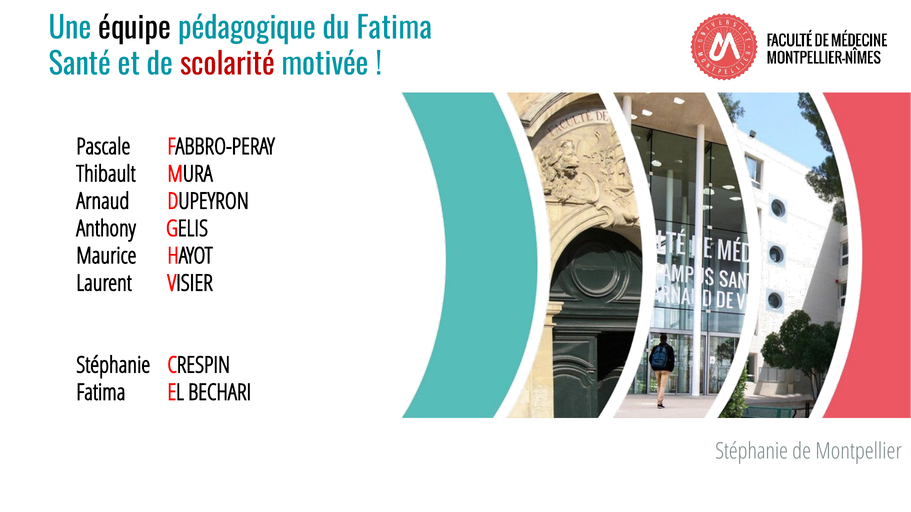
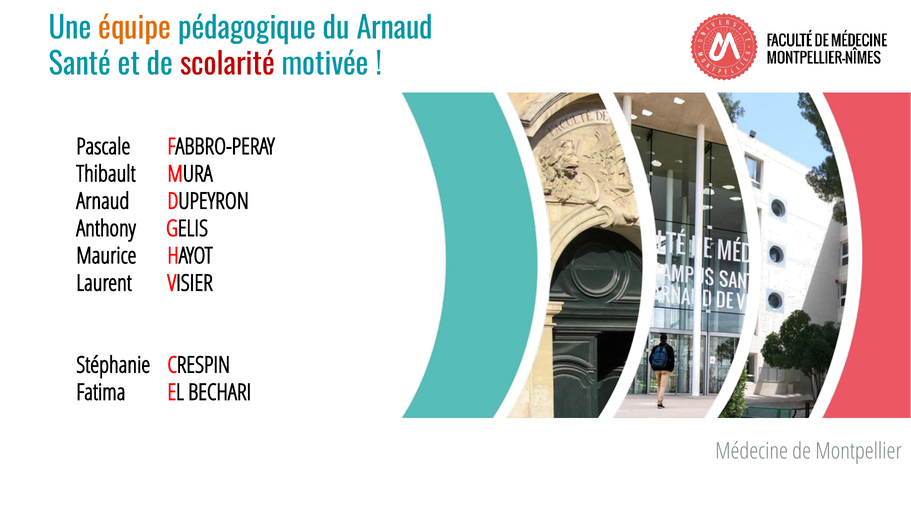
équipe colour: black -> orange
du Fatima: Fatima -> Arnaud
Stéphanie at (752, 452): Stéphanie -> Médecine
